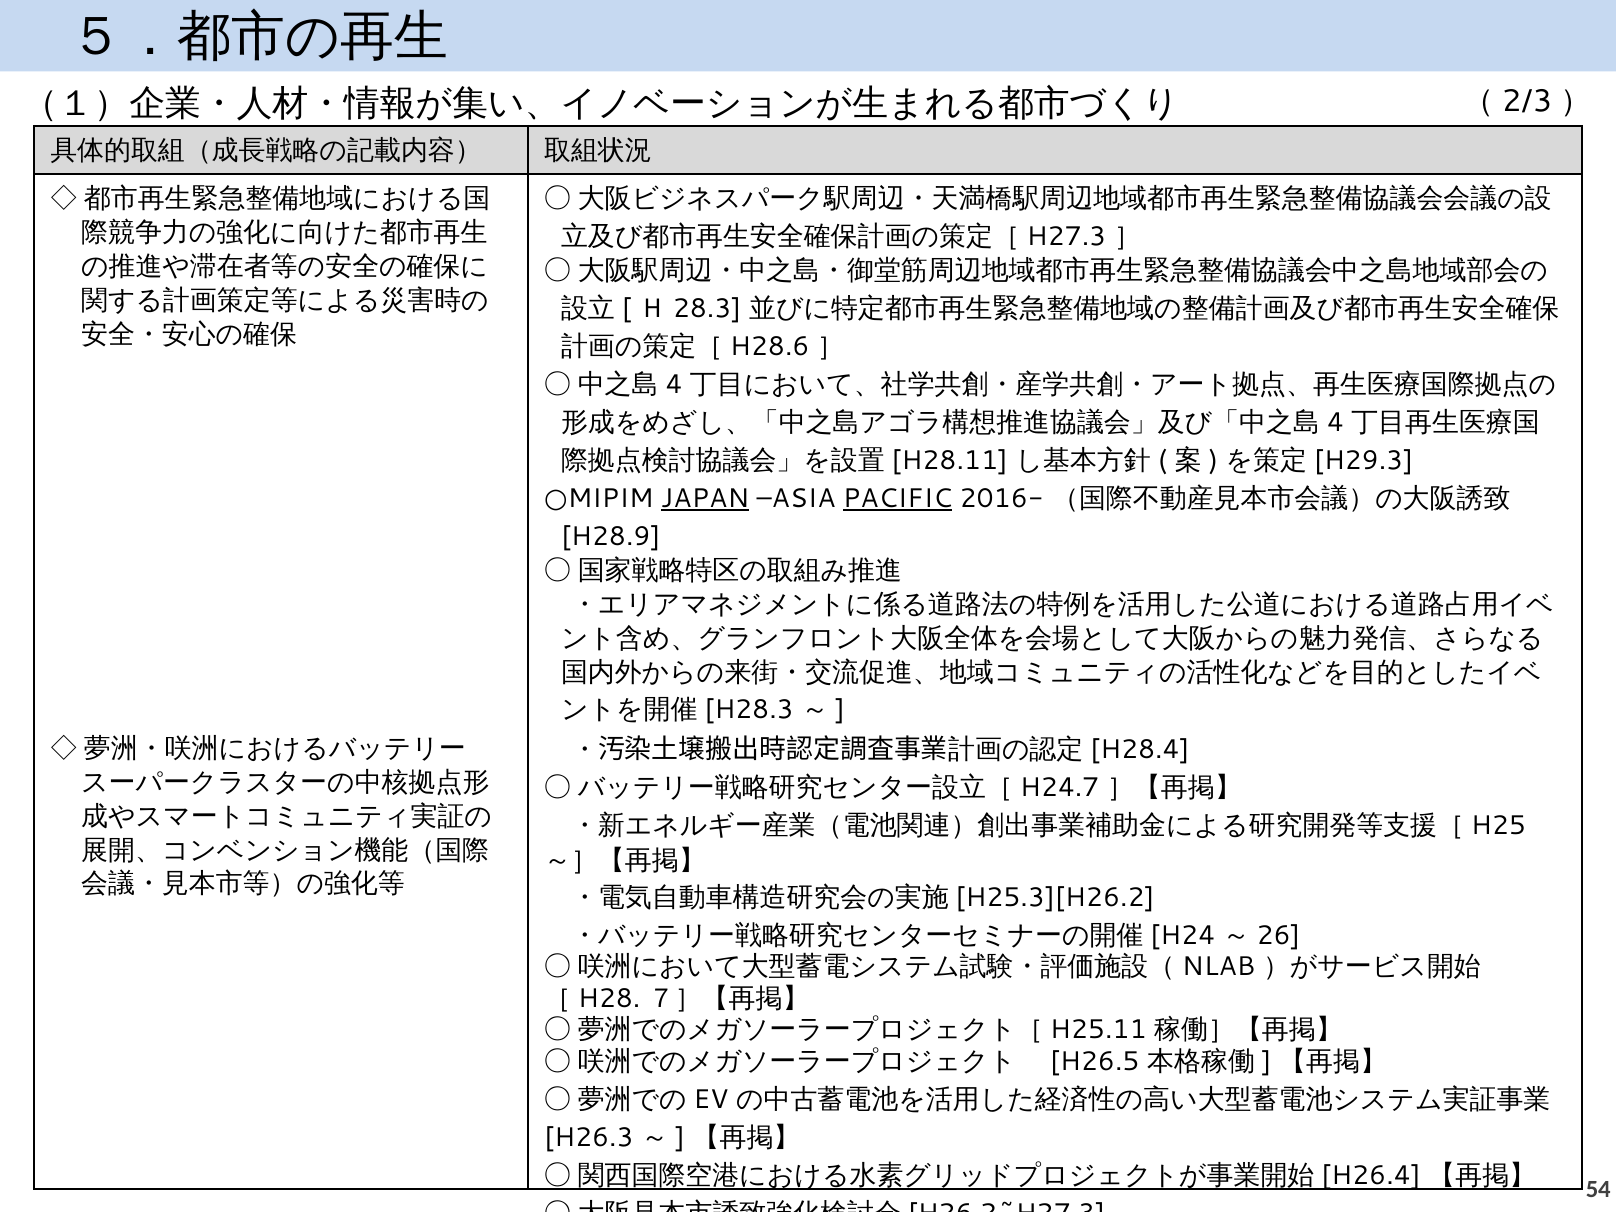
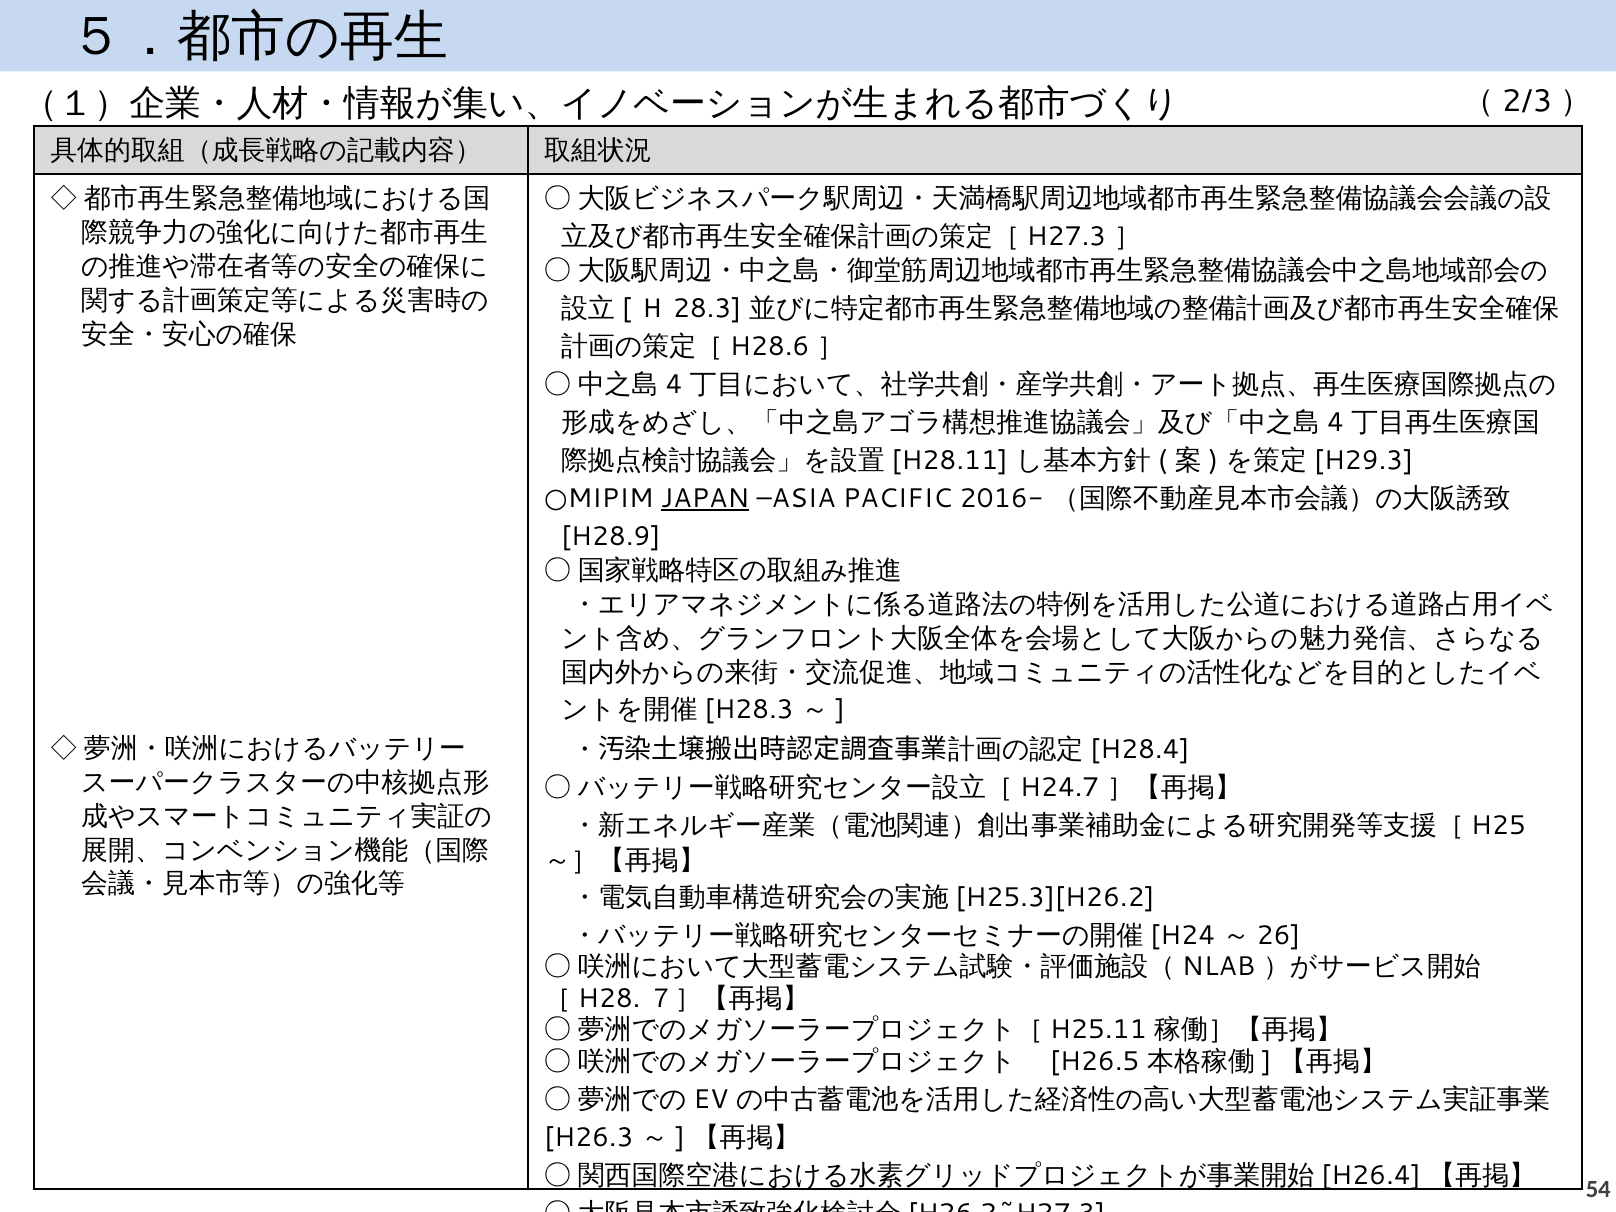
PACIFIC underline: present -> none
